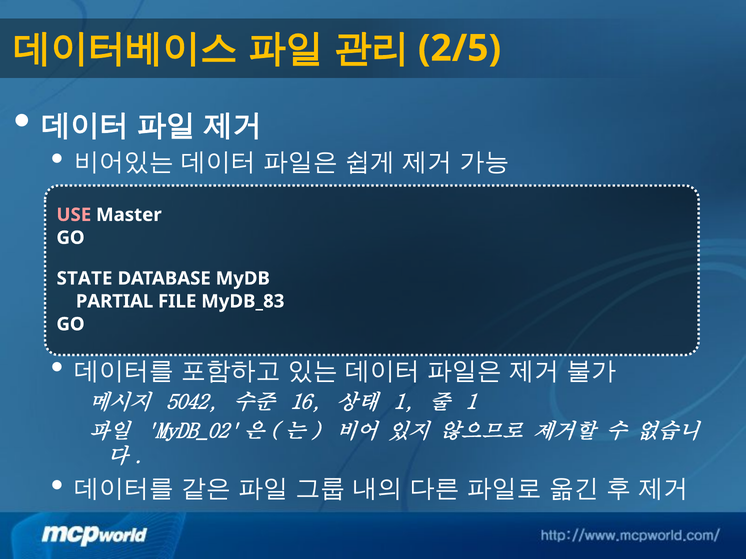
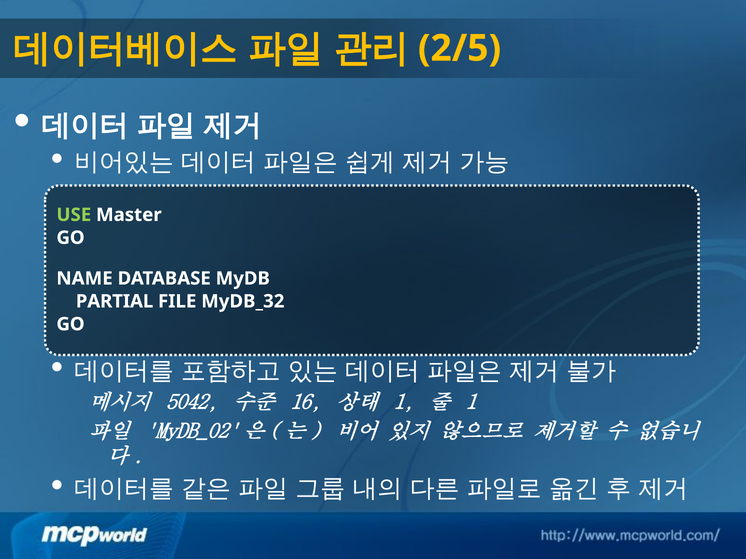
USE colour: pink -> light green
STATE: STATE -> NAME
MyDB_83: MyDB_83 -> MyDB_32
